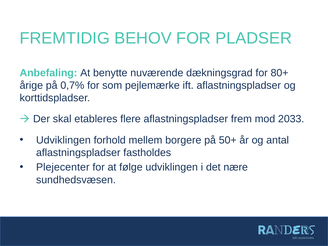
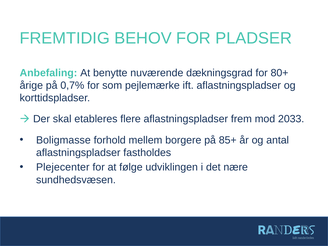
Udviklingen at (63, 140): Udviklingen -> Boligmasse
50+: 50+ -> 85+
